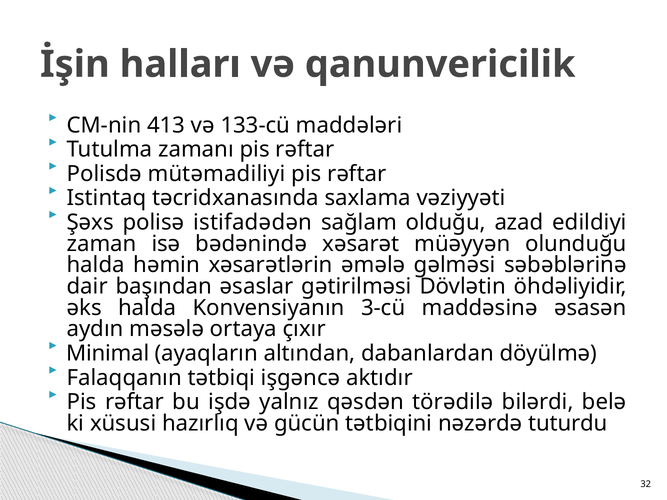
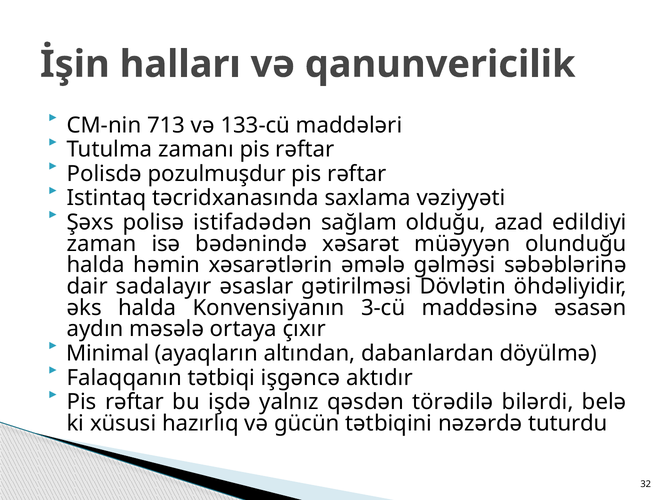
413: 413 -> 713
mütəmadiliyi: mütəmadiliyi -> pozulmuşdur
başından: başından -> sadalayır
